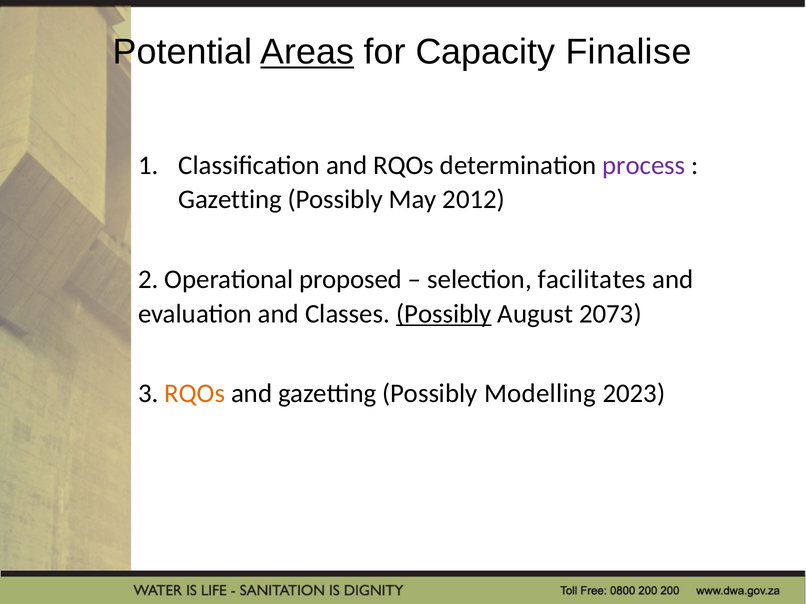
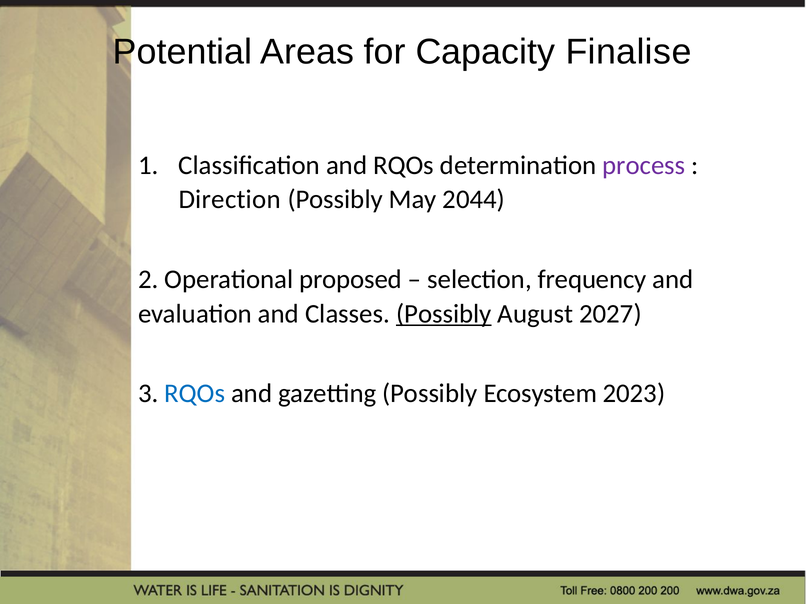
Areas underline: present -> none
Gazetting at (230, 200): Gazetting -> Direction
2012: 2012 -> 2044
facilitates: facilitates -> frequency
2073: 2073 -> 2027
RQOs at (195, 394) colour: orange -> blue
Modelling: Modelling -> Ecosystem
